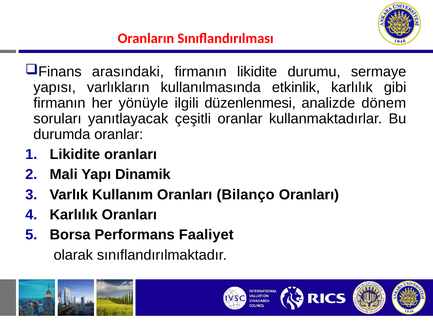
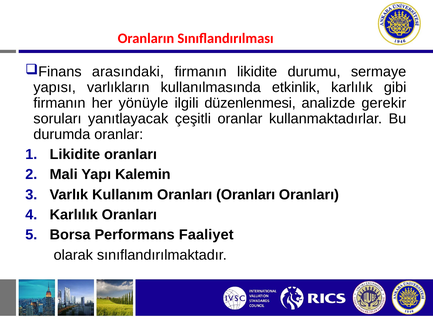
dönem: dönem -> gerekir
Dinamik: Dinamik -> Kalemin
Kullanım Oranları Bilanço: Bilanço -> Oranları
